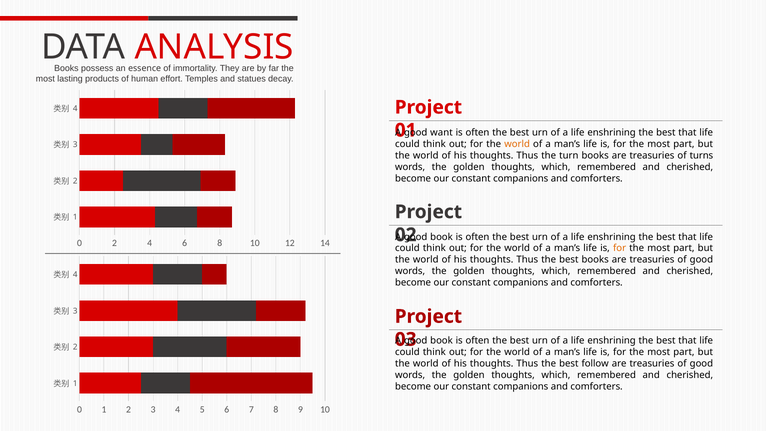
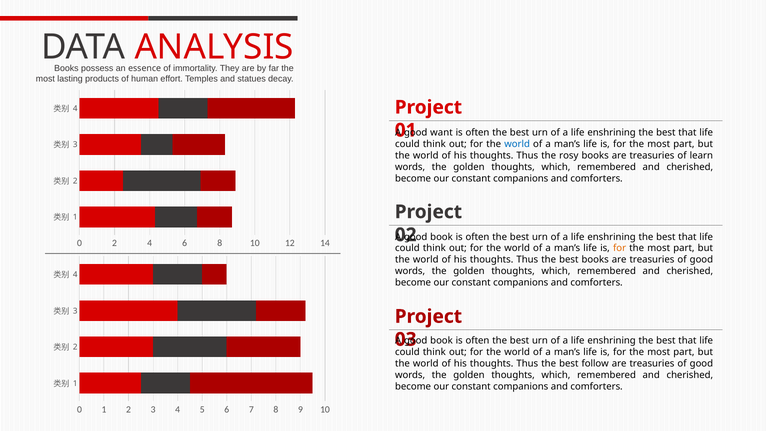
world at (517, 144) colour: orange -> blue
turn: turn -> rosy
turns: turns -> learn
